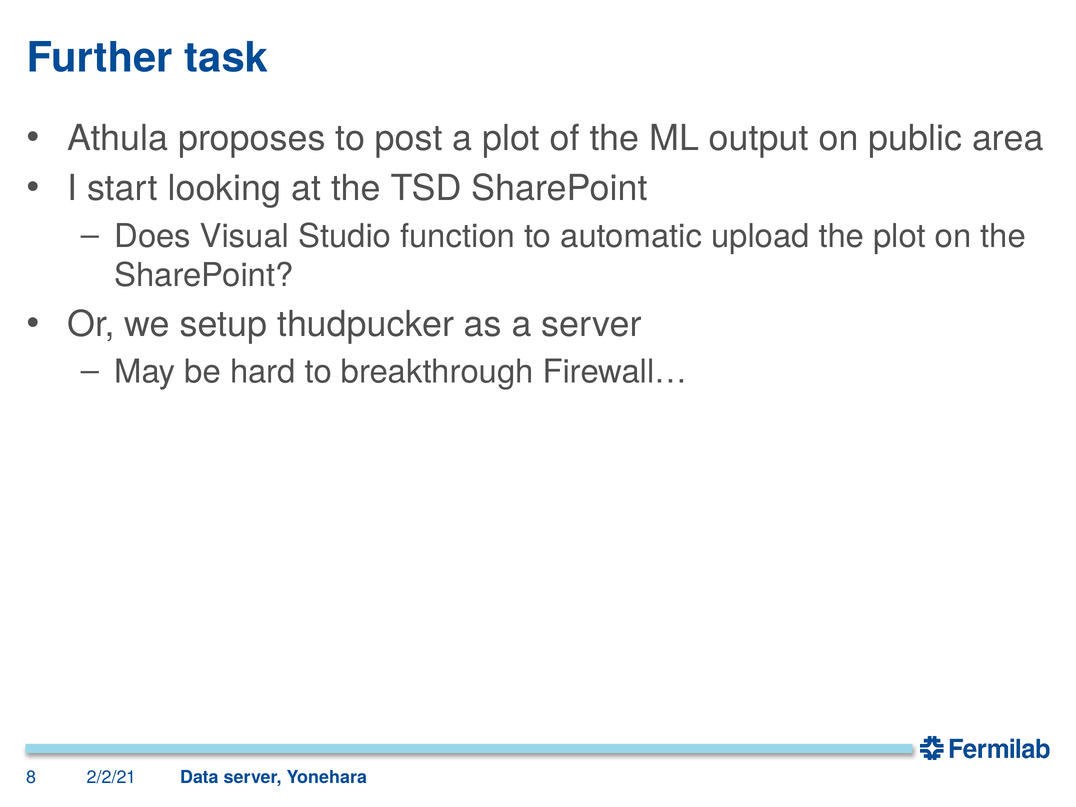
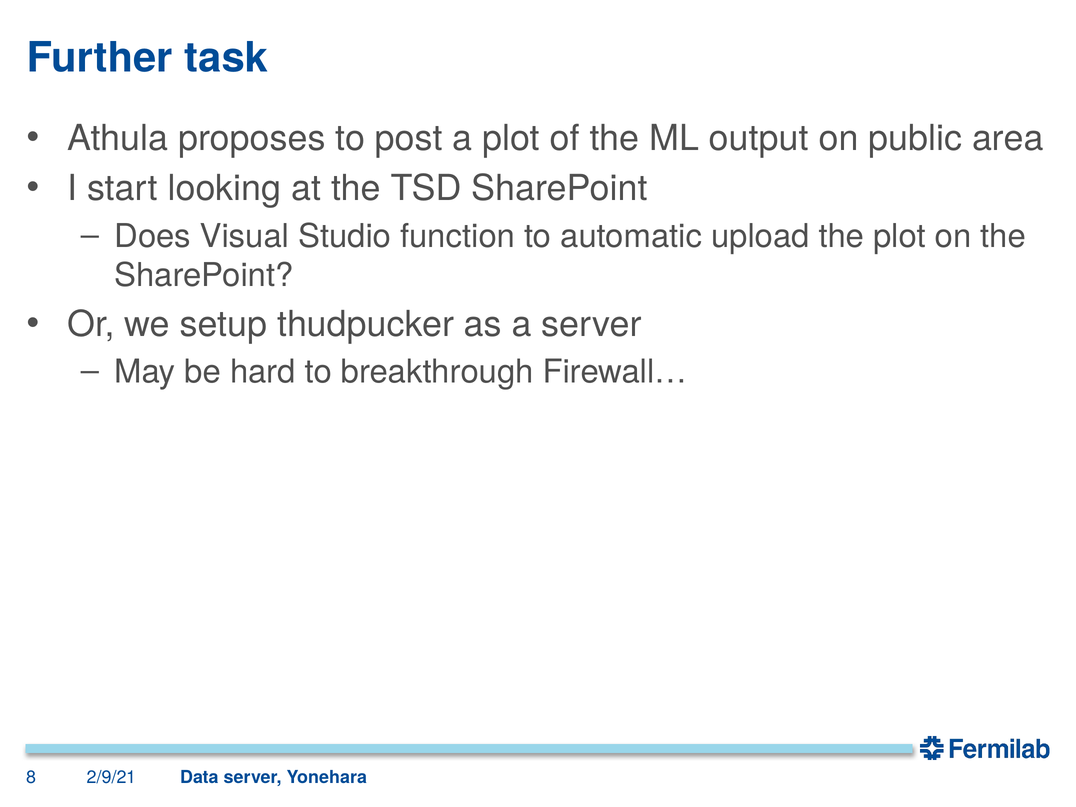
2/2/21: 2/2/21 -> 2/9/21
